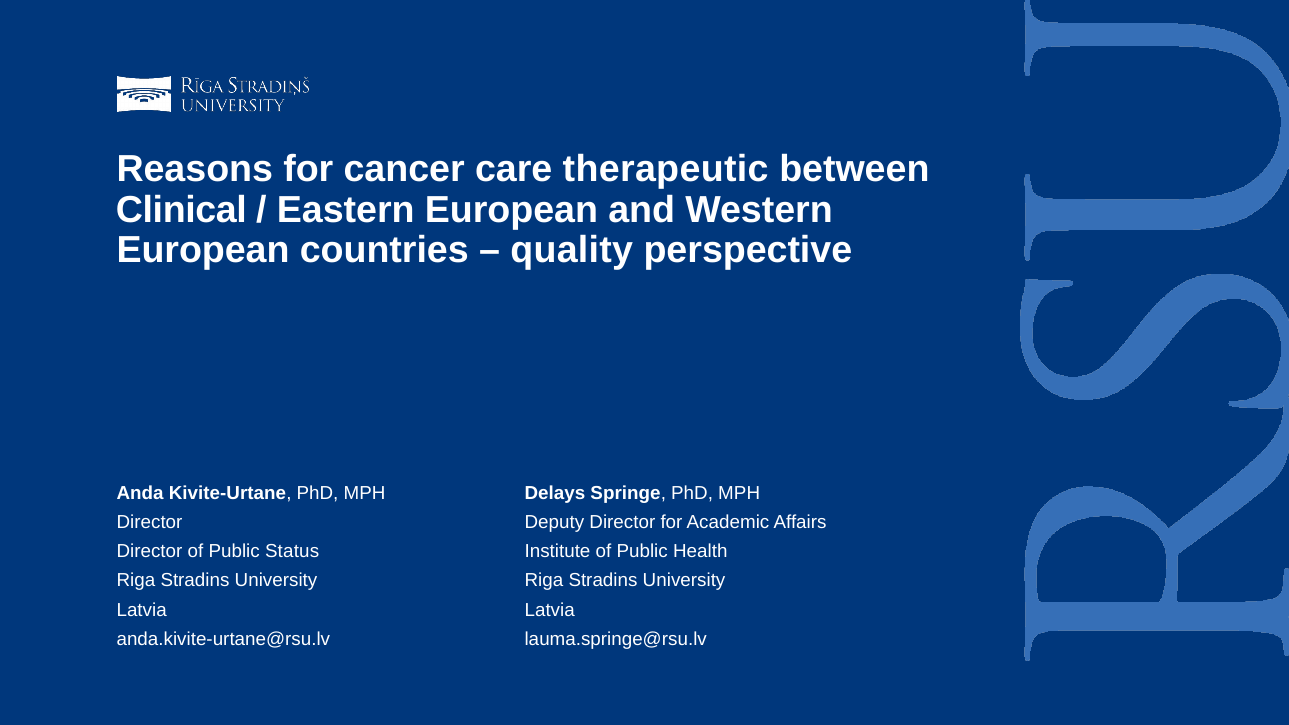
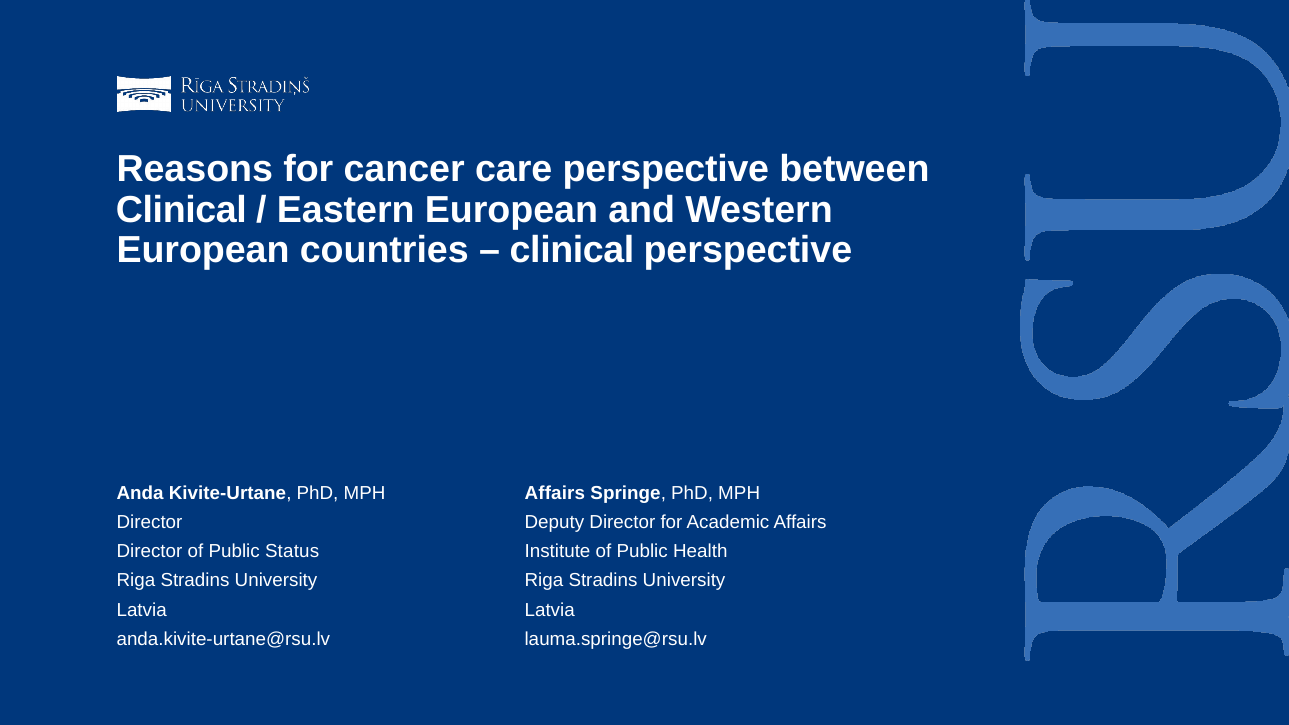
care therapeutic: therapeutic -> perspective
quality at (572, 250): quality -> clinical
Delays at (555, 493): Delays -> Affairs
